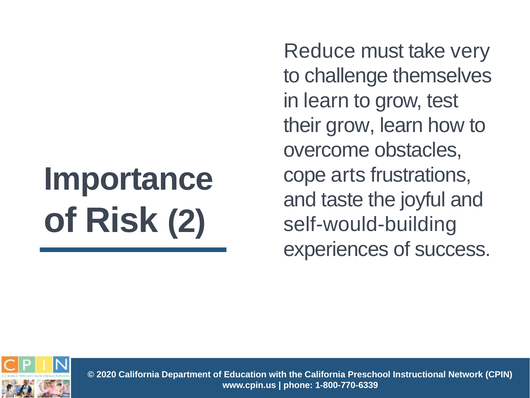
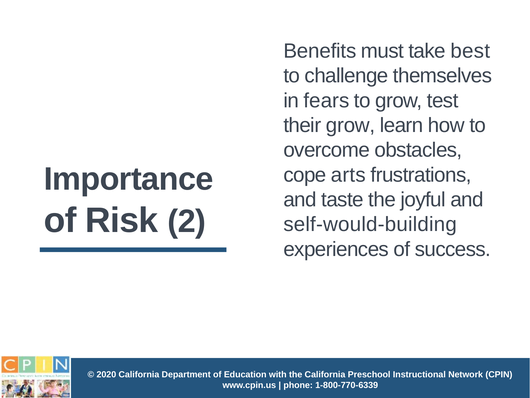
Reduce: Reduce -> Benefits
very: very -> best
in learn: learn -> fears
